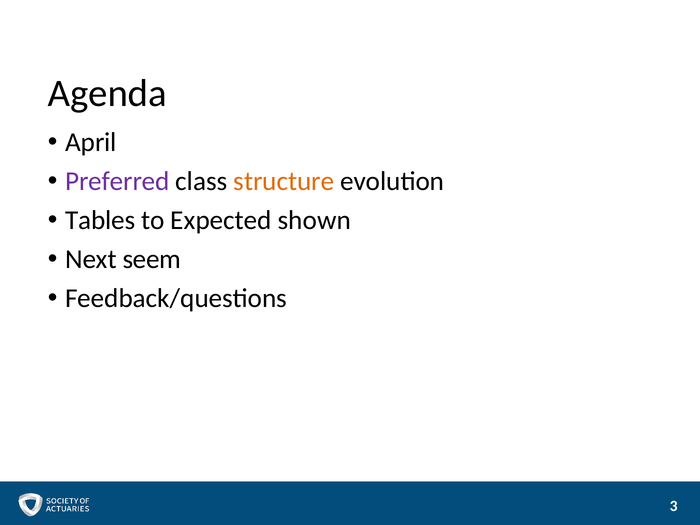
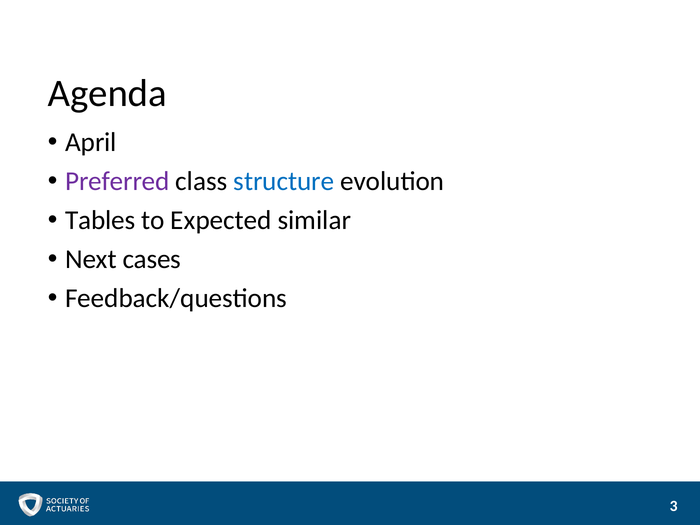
structure colour: orange -> blue
shown: shown -> similar
seem: seem -> cases
